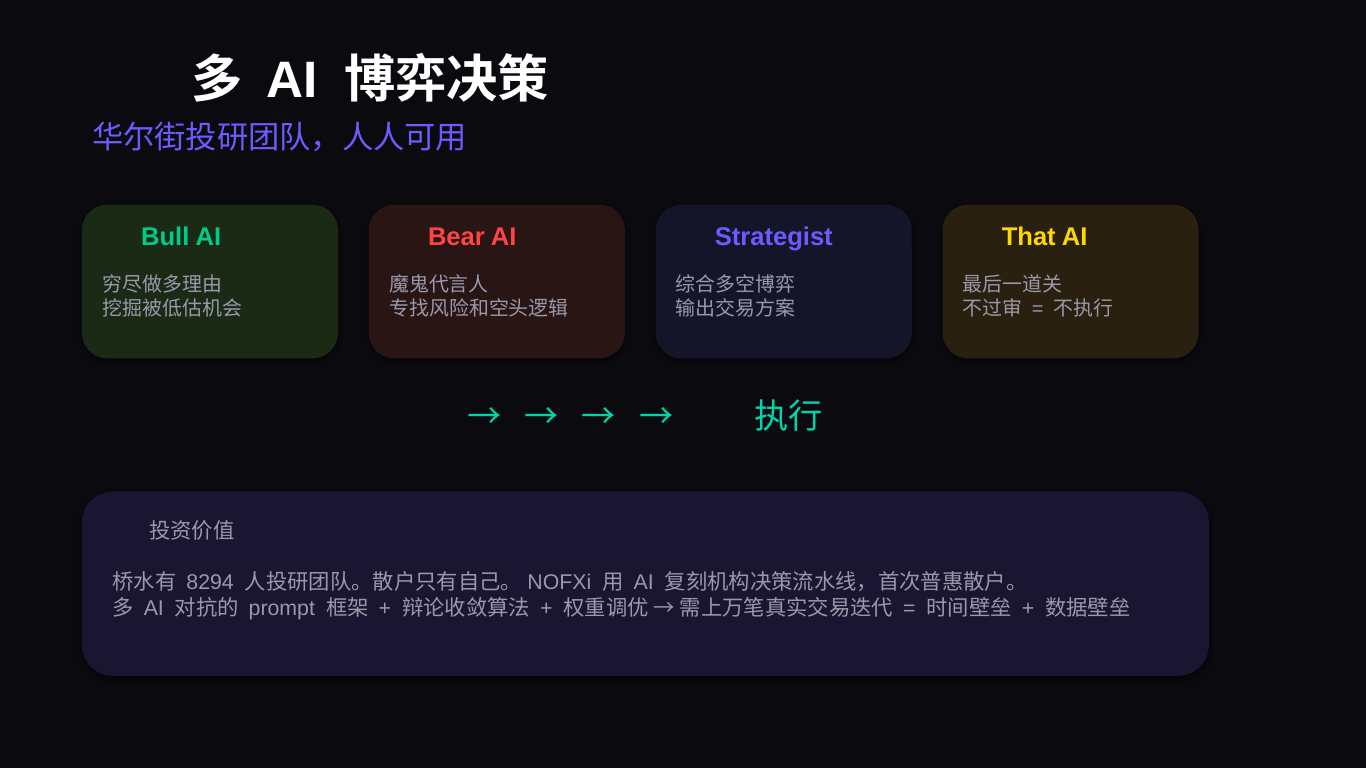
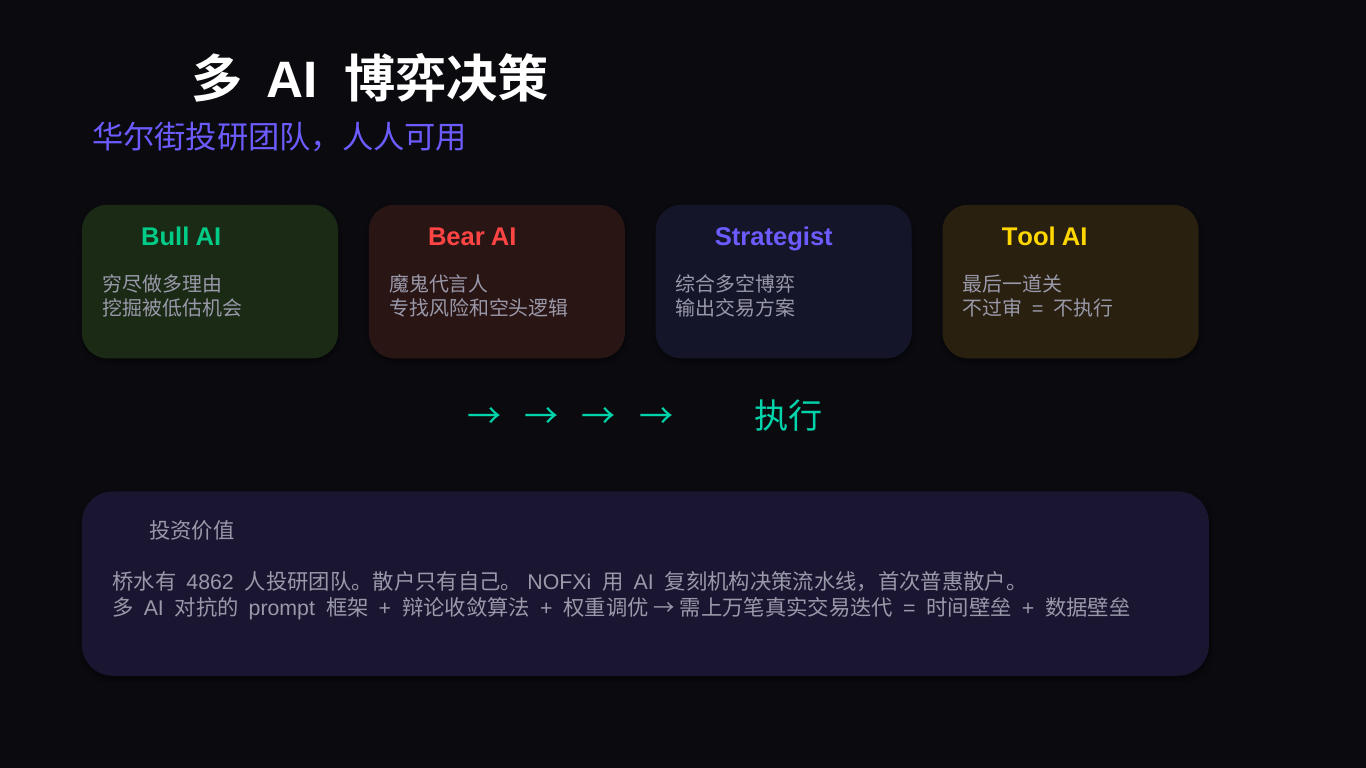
That: That -> Tool
8294: 8294 -> 4862
